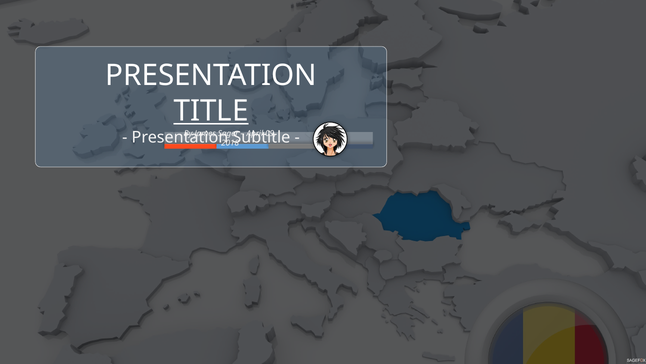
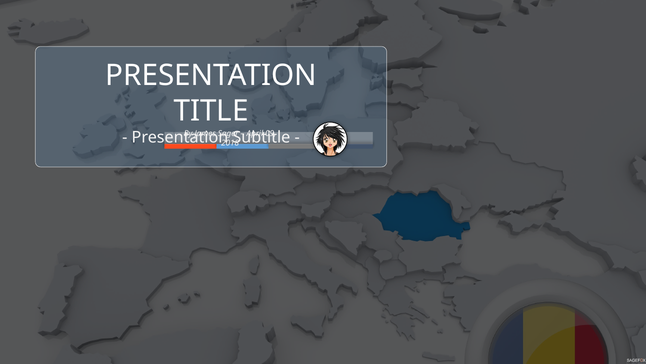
TITLE underline: present -> none
